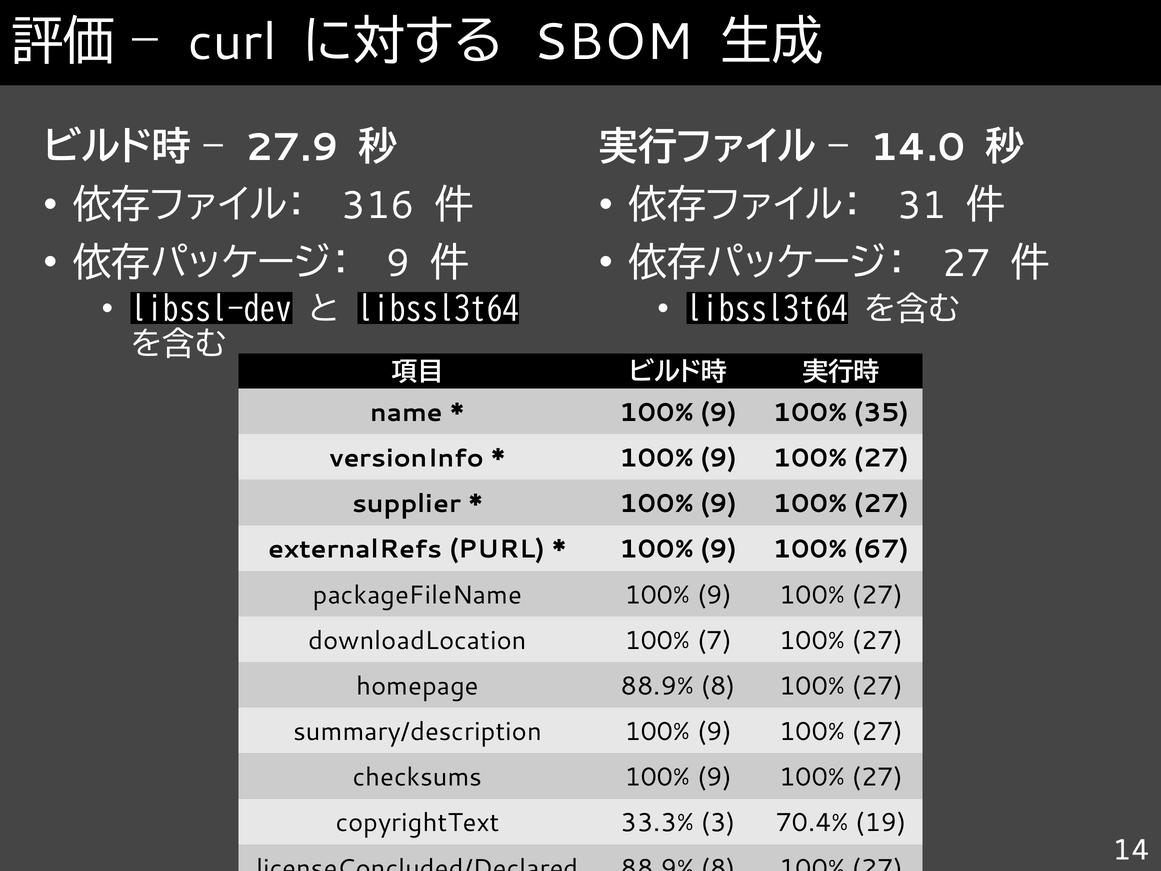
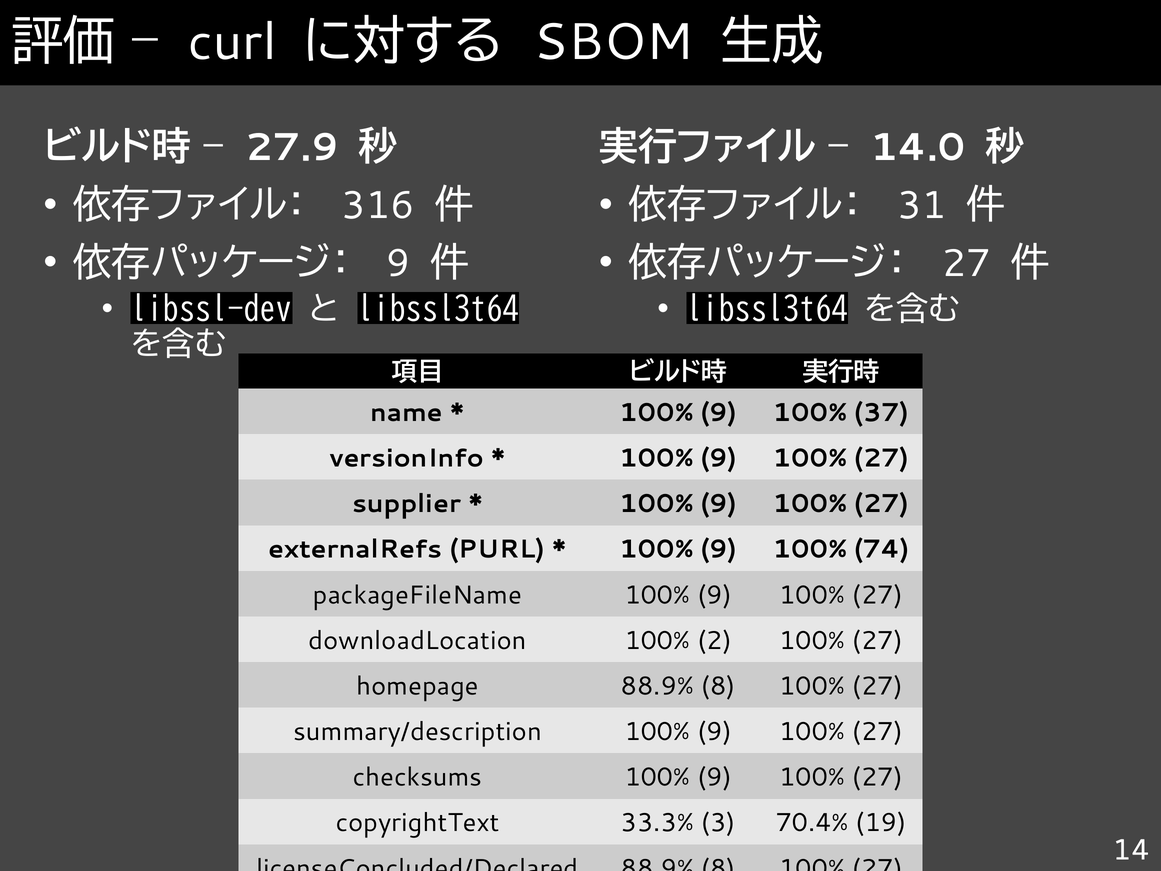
35: 35 -> 37
67: 67 -> 74
7: 7 -> 2
